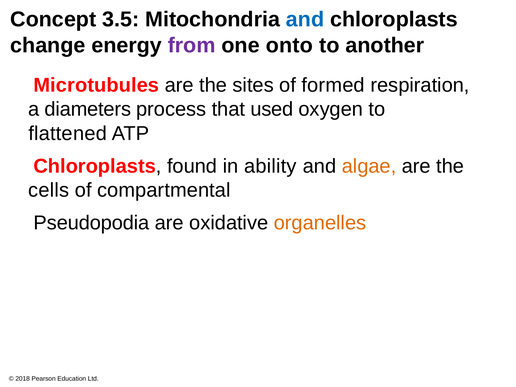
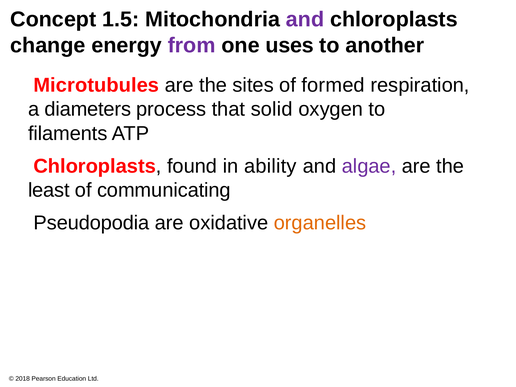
3.5: 3.5 -> 1.5
and at (305, 20) colour: blue -> purple
onto: onto -> uses
used: used -> solid
flattened: flattened -> filaments
algae colour: orange -> purple
cells: cells -> least
compartmental: compartmental -> communicating
